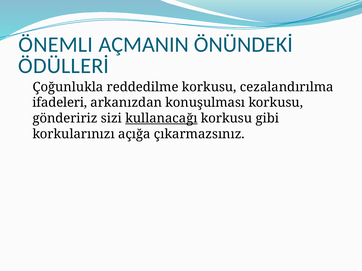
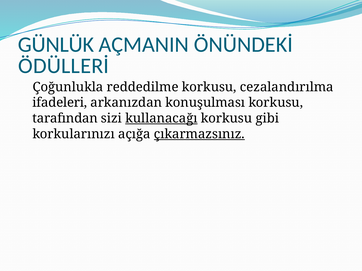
ÖNEMLI: ÖNEMLI -> GÜNLÜK
göndeririz: göndeririz -> tarafından
çıkarmazsınız underline: none -> present
